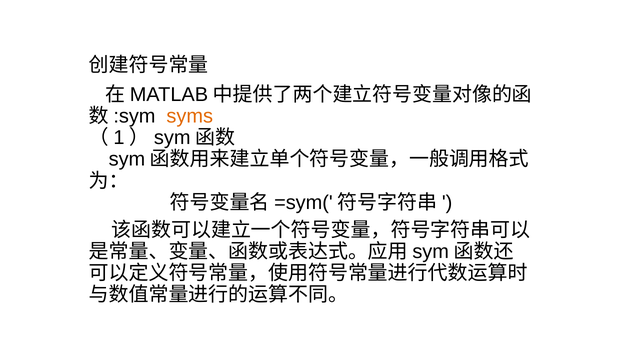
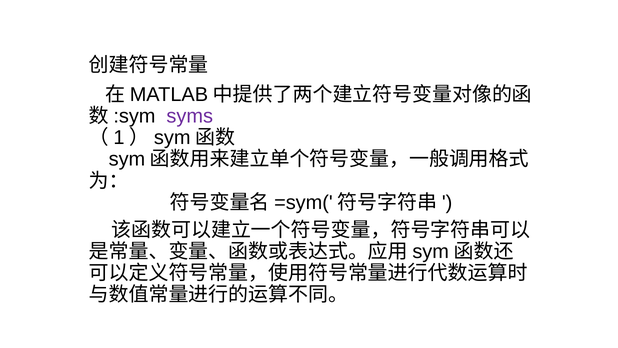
syms colour: orange -> purple
